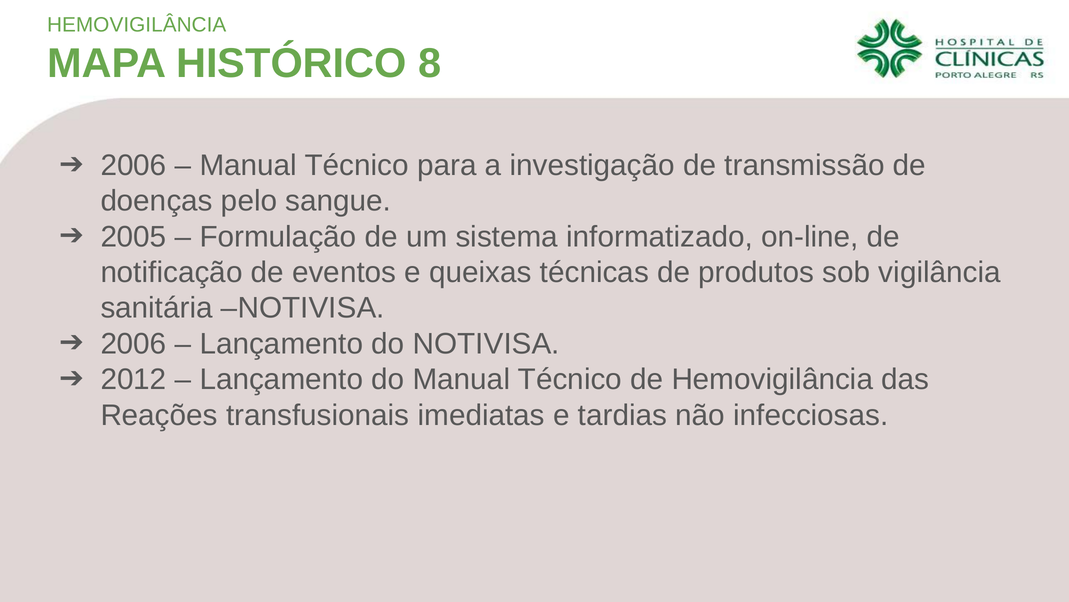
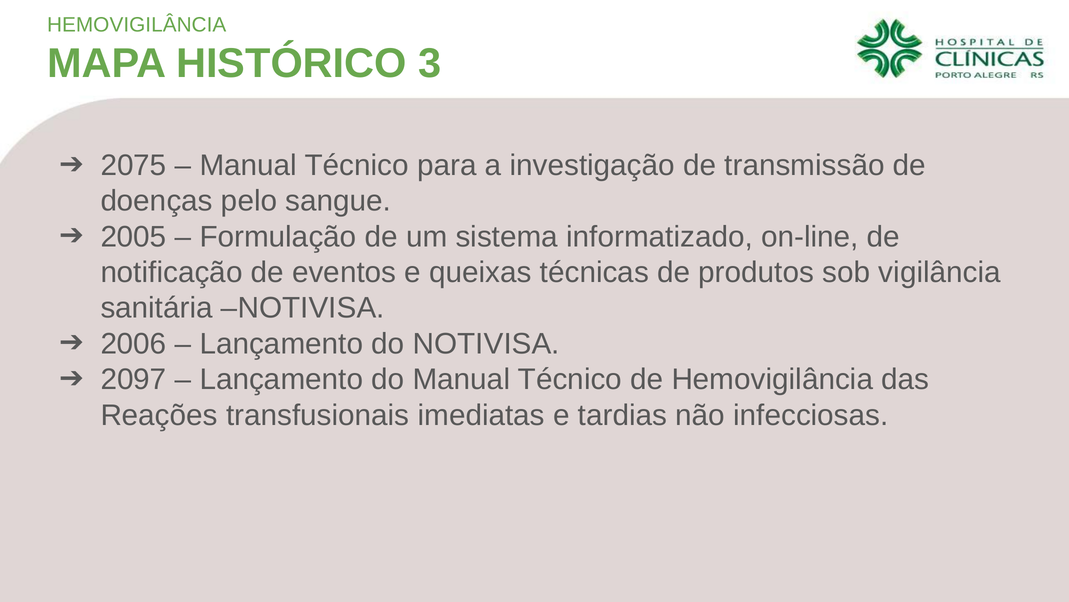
8: 8 -> 3
2006 at (134, 165): 2006 -> 2075
2012: 2012 -> 2097
